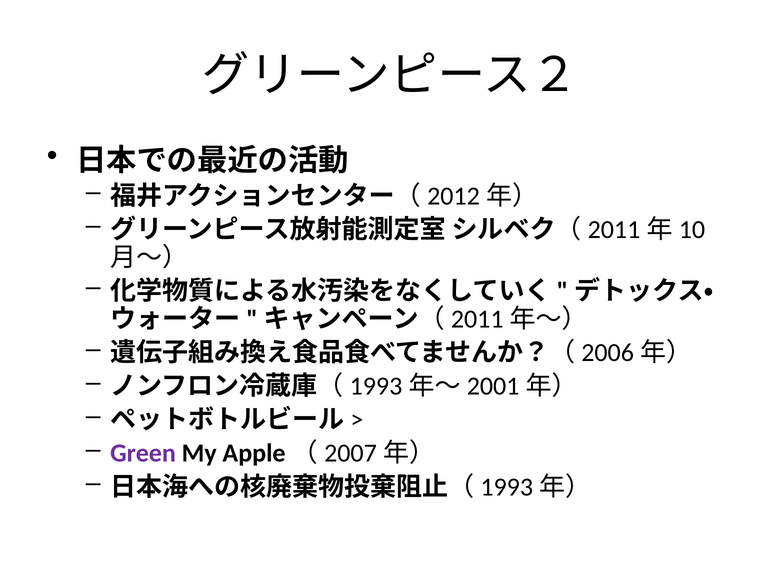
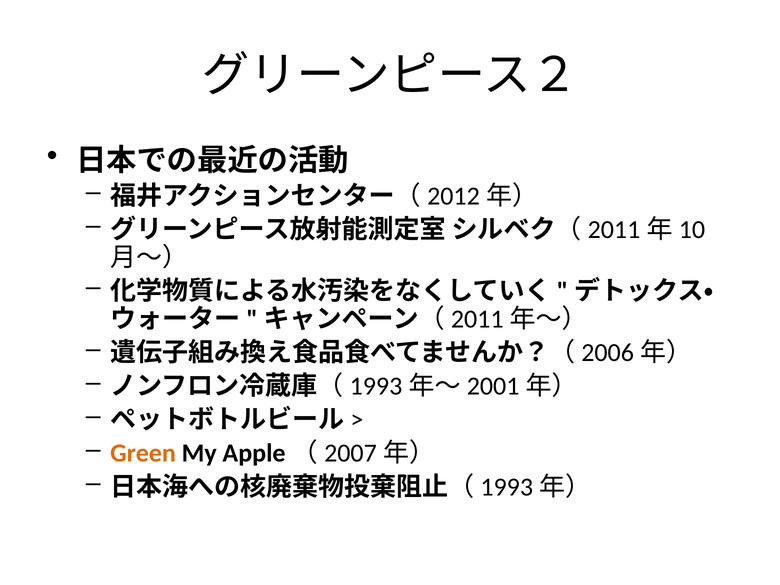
Green colour: purple -> orange
